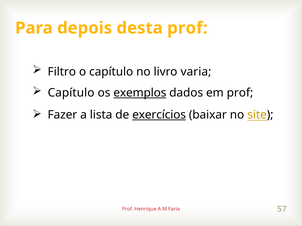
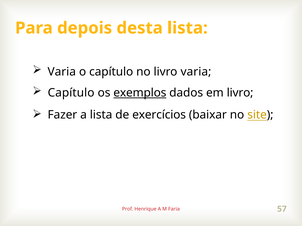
desta prof: prof -> lista
Filtro at (62, 72): Filtro -> Varia
em prof: prof -> livro
exercícios underline: present -> none
